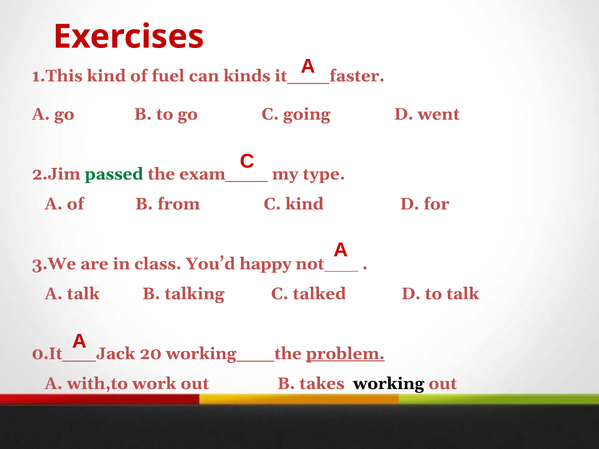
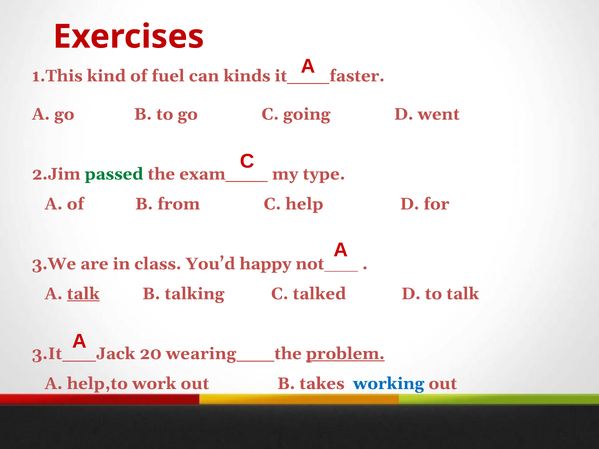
C kind: kind -> help
talk at (83, 294) underline: none -> present
0.It: 0.It -> 3.It
20 working: working -> wearing
with,to: with,to -> help,to
working at (389, 384) colour: black -> blue
